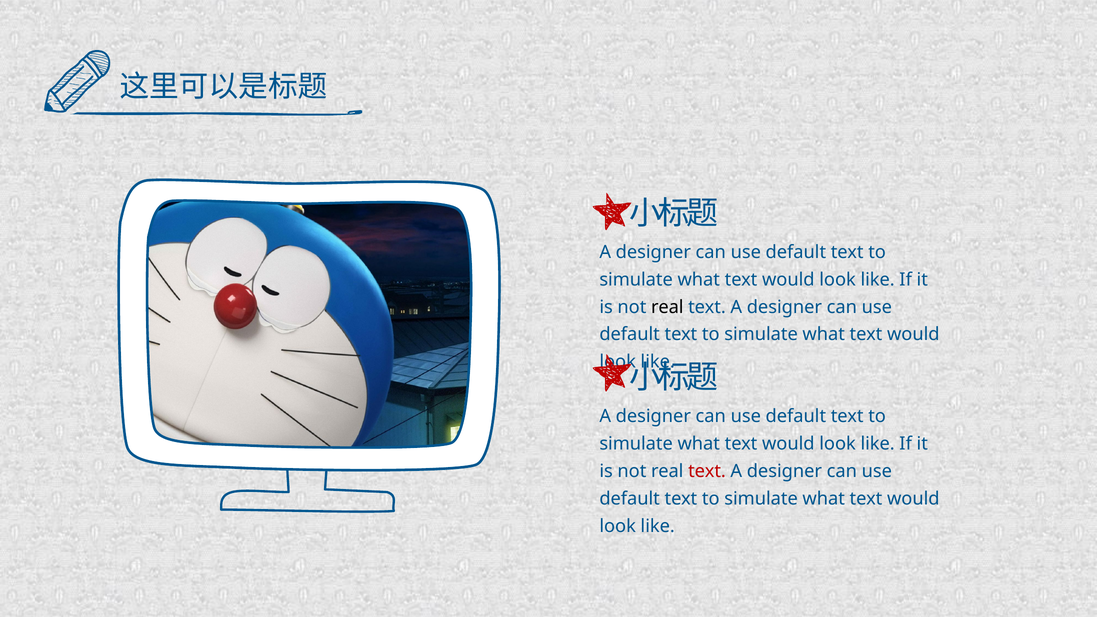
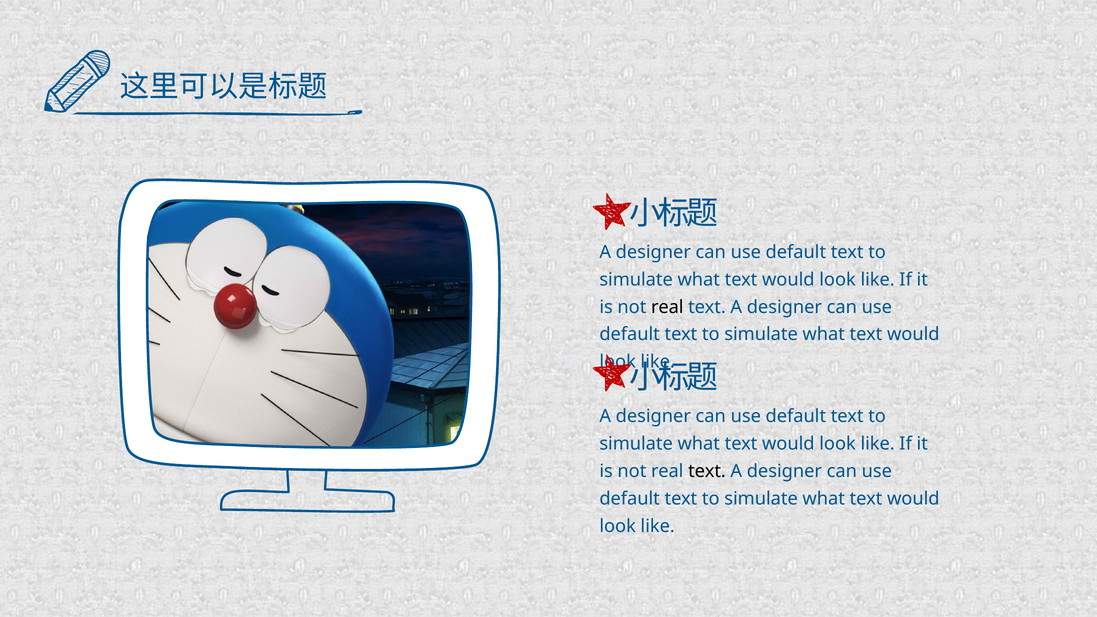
text at (707, 471) colour: red -> black
